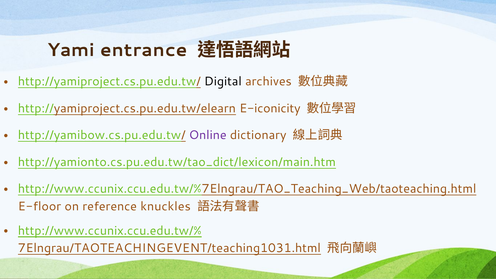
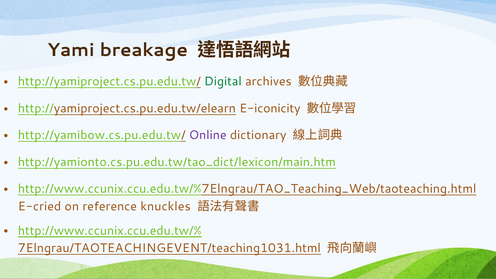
entrance: entrance -> breakage
Digital colour: black -> green
E-floor: E-floor -> E-cried
